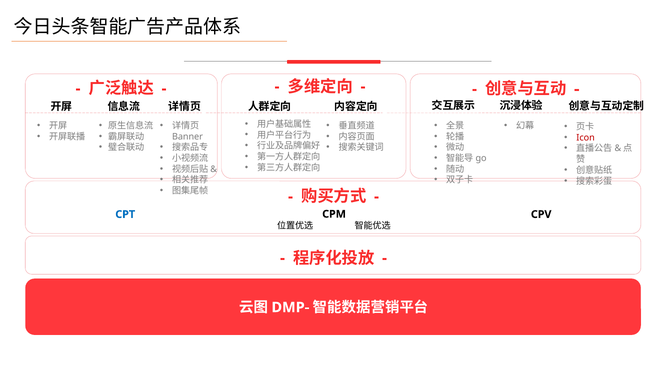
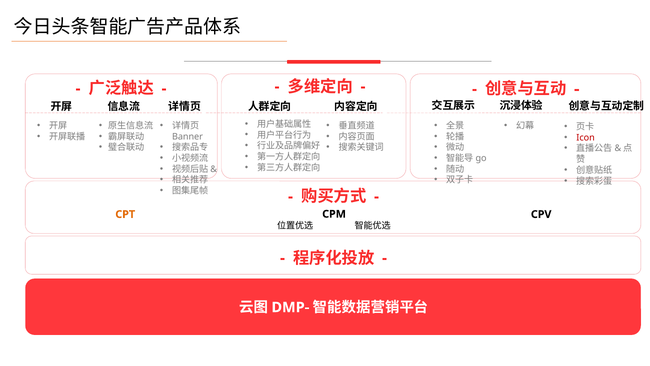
CPT colour: blue -> orange
